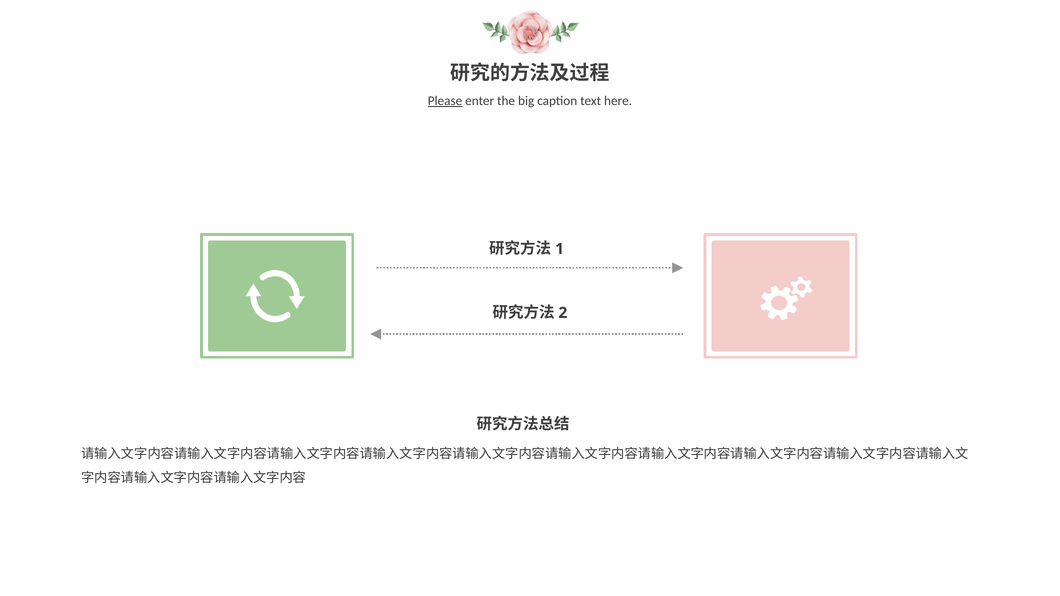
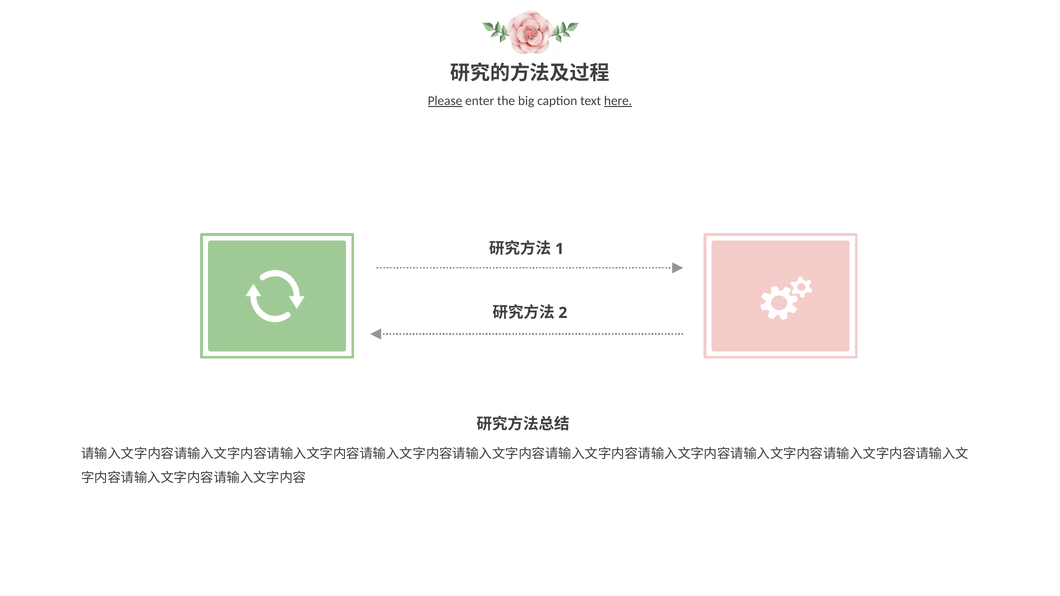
here underline: none -> present
